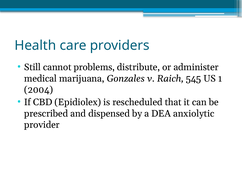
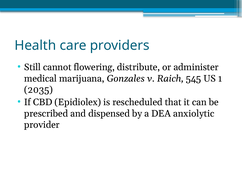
problems: problems -> flowering
2004: 2004 -> 2035
